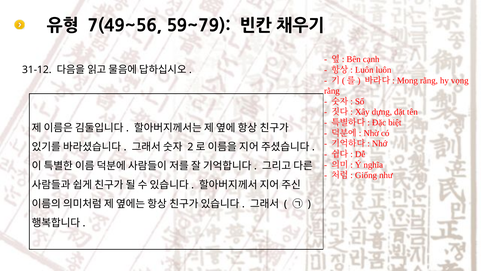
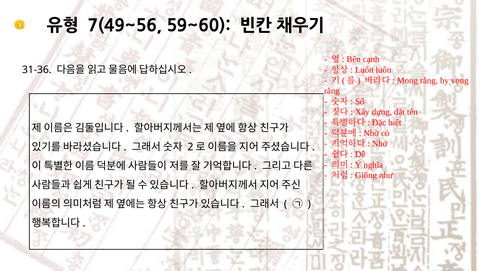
59~79: 59~79 -> 59~60
31-12: 31-12 -> 31-36
